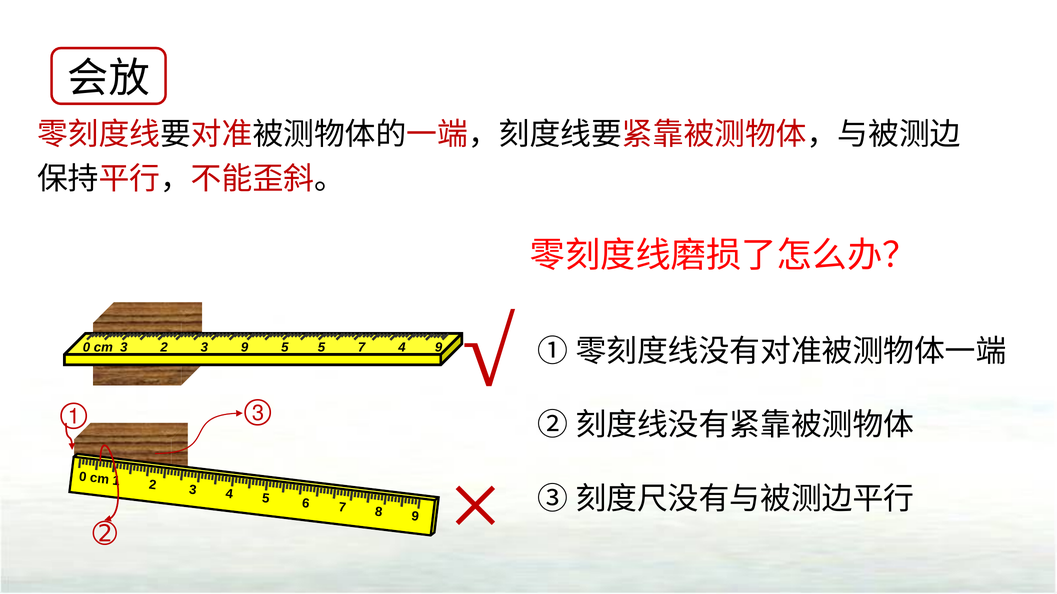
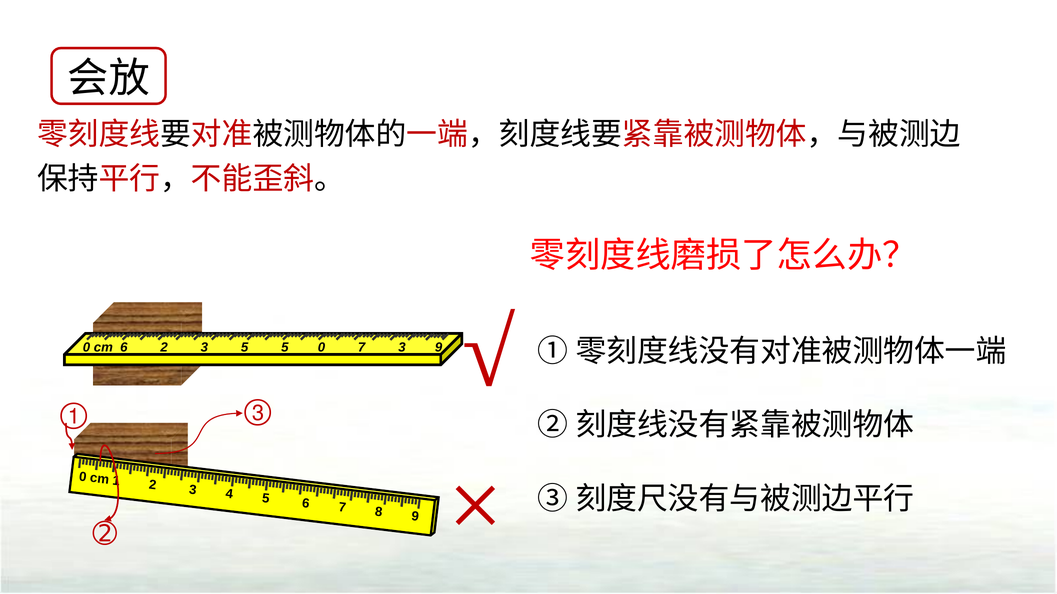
cm 3: 3 -> 6
3 9: 9 -> 5
5 5: 5 -> 0
7 4: 4 -> 3
